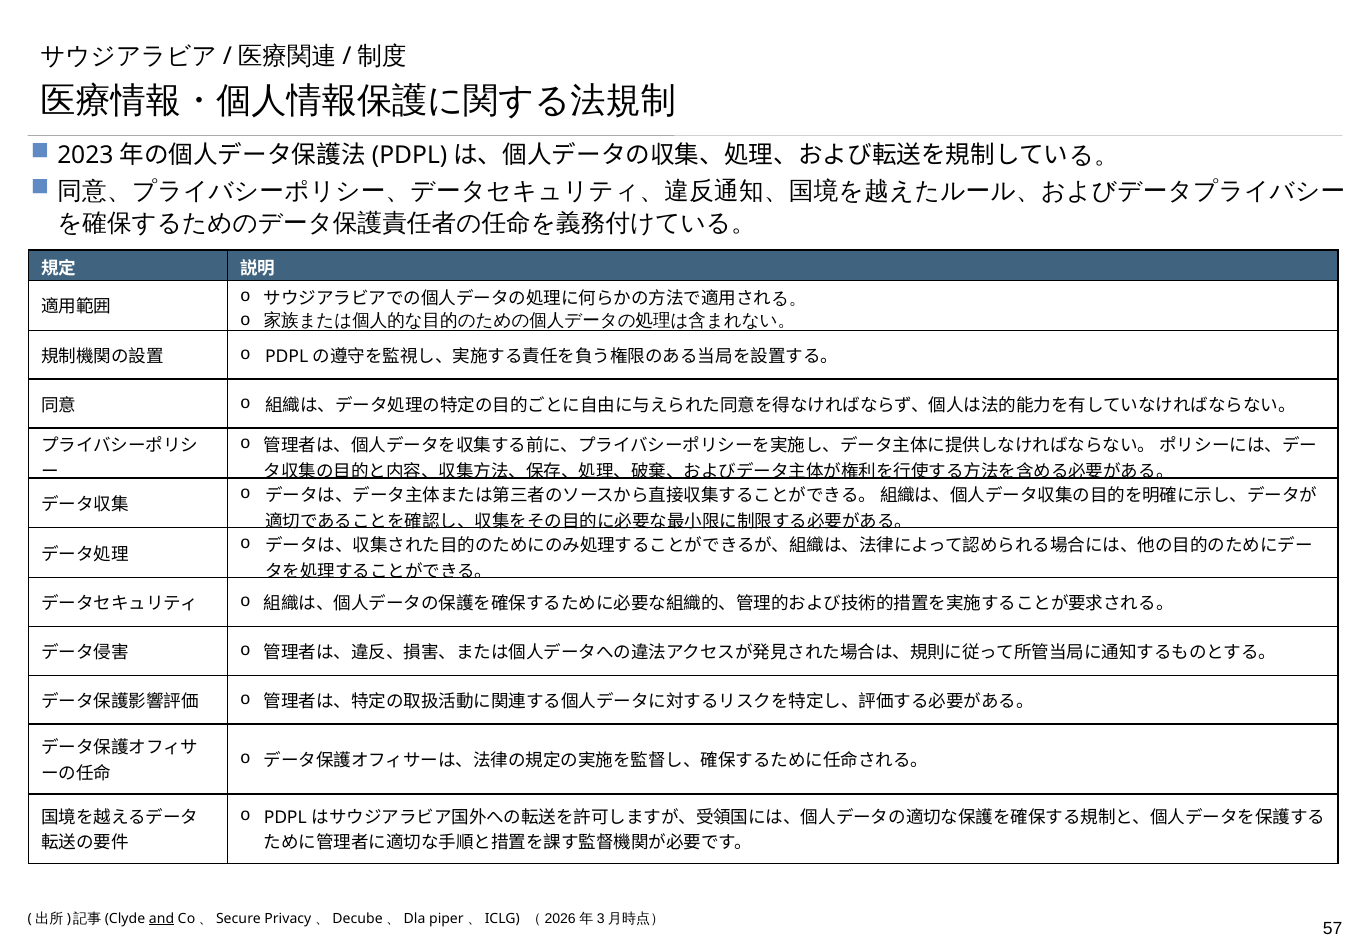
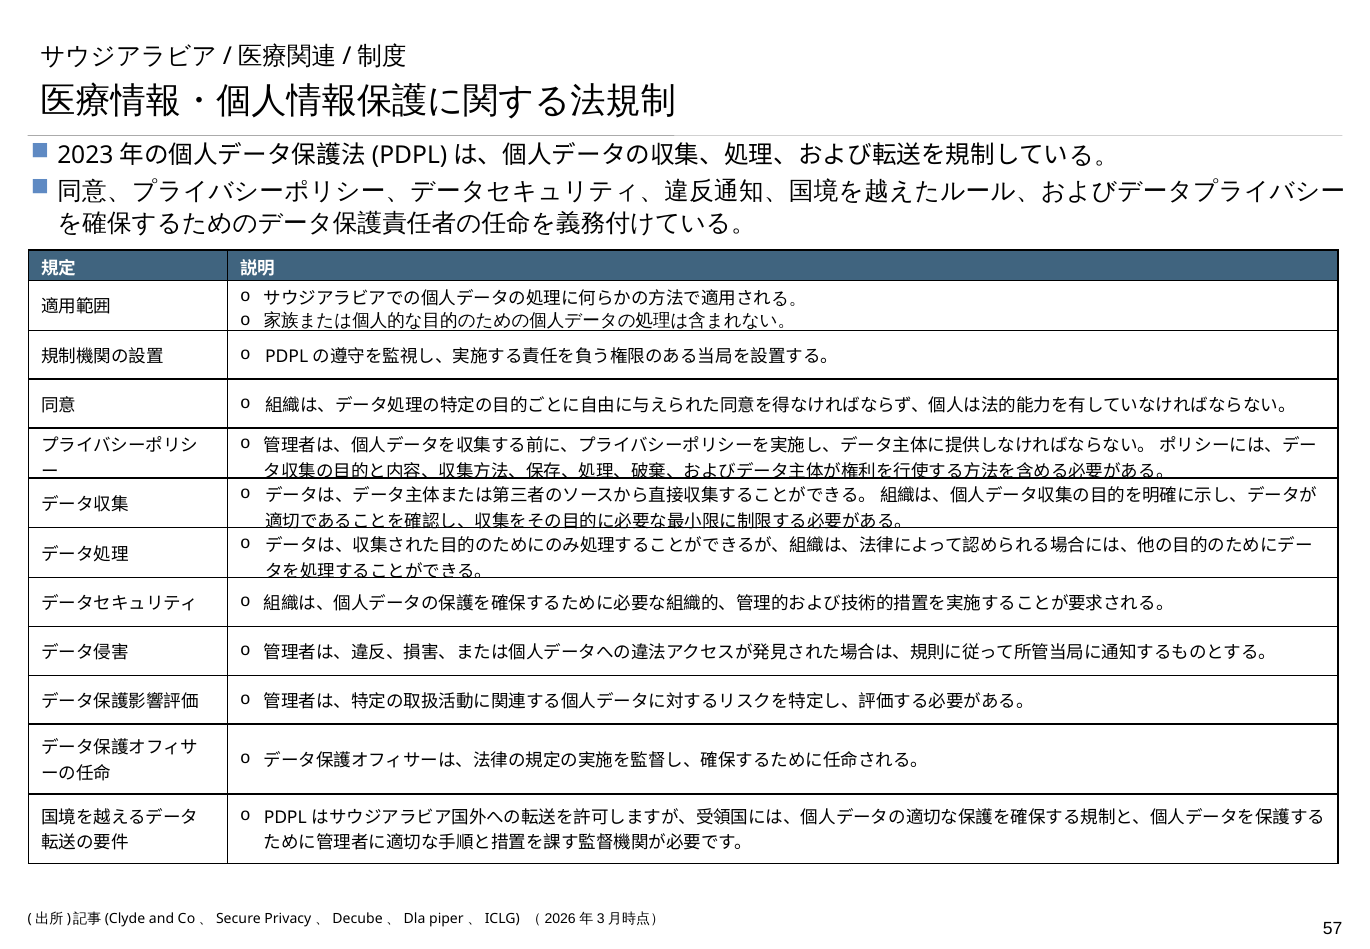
and underline: present -> none
